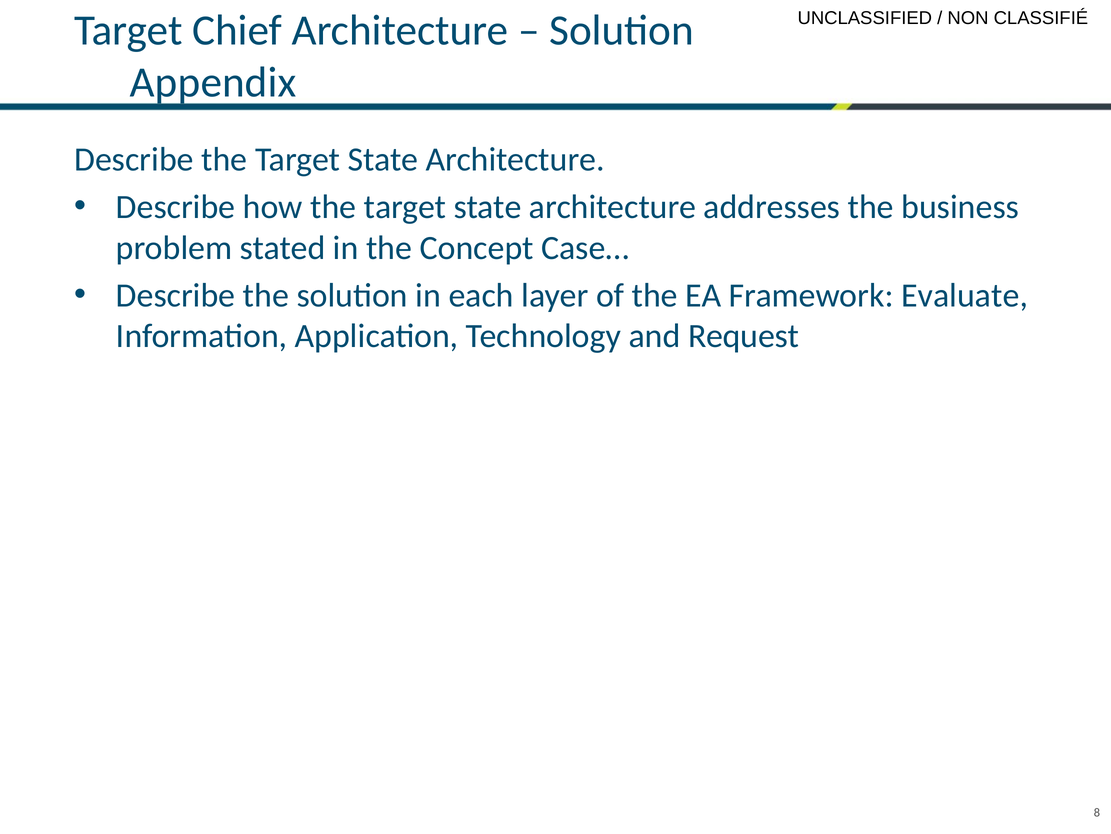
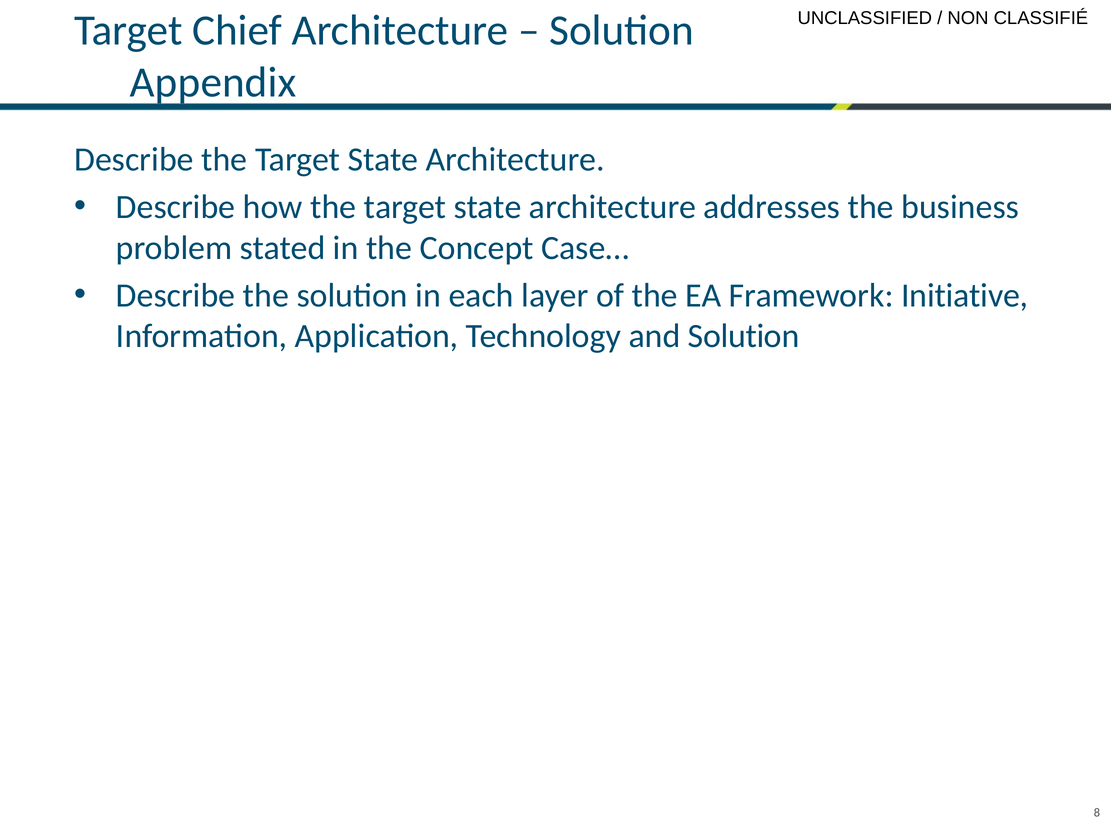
Evaluate: Evaluate -> Initiative
and Request: Request -> Solution
